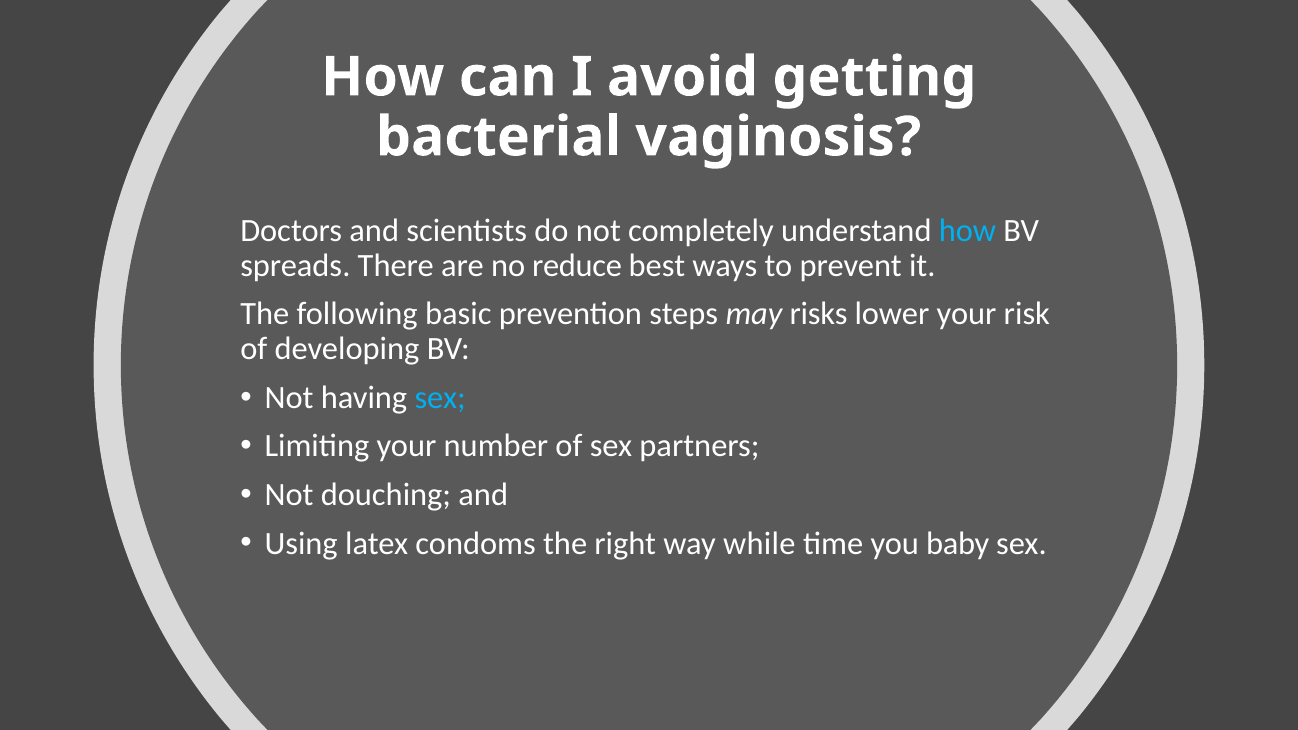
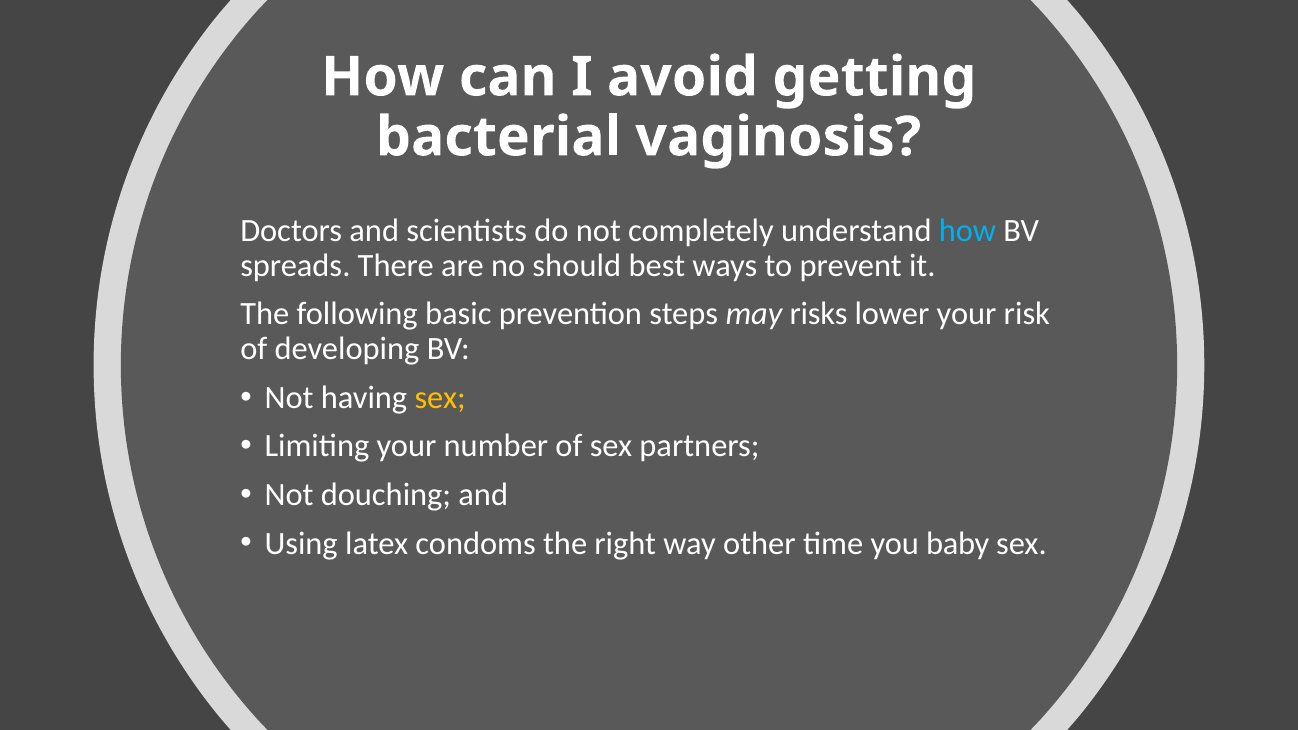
reduce: reduce -> should
sex at (440, 398) colour: light blue -> yellow
while: while -> other
